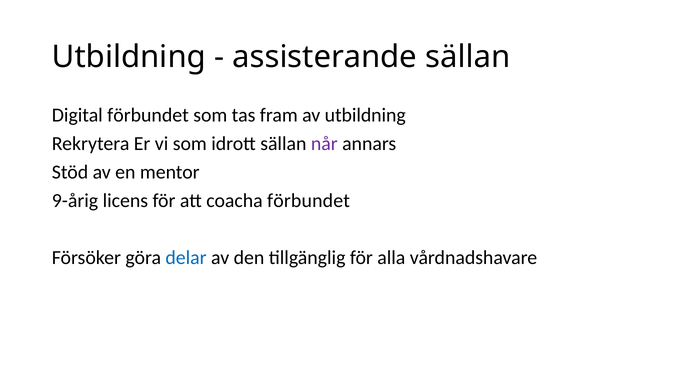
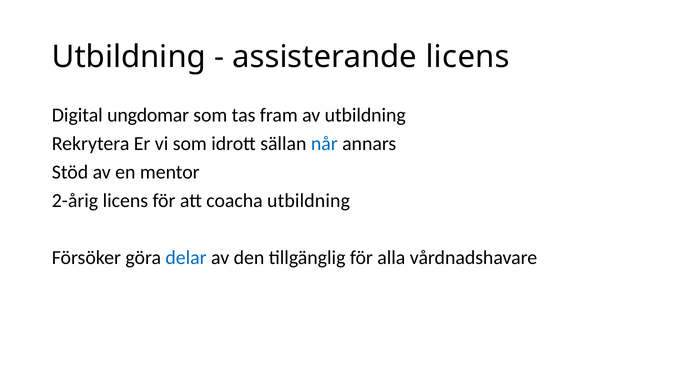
assisterande sällan: sällan -> licens
Digital förbundet: förbundet -> ungdomar
når colour: purple -> blue
9-årig: 9-årig -> 2-årig
coacha förbundet: förbundet -> utbildning
